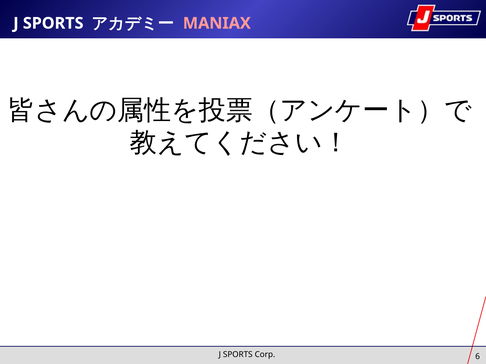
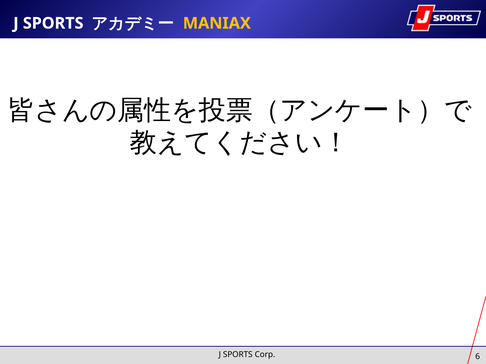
MANIAX colour: pink -> yellow
